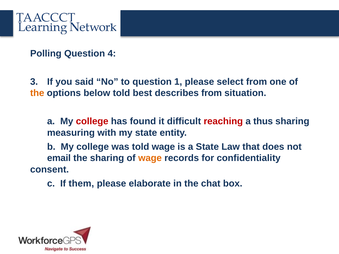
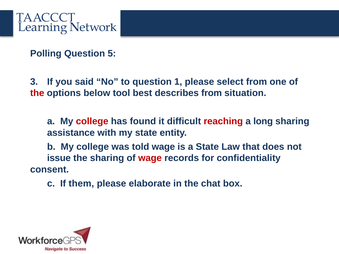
4: 4 -> 5
the at (37, 93) colour: orange -> red
below told: told -> tool
thus: thus -> long
measuring: measuring -> assistance
email: email -> issue
wage at (150, 158) colour: orange -> red
